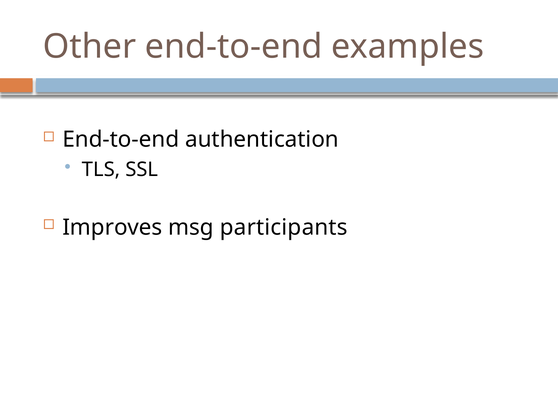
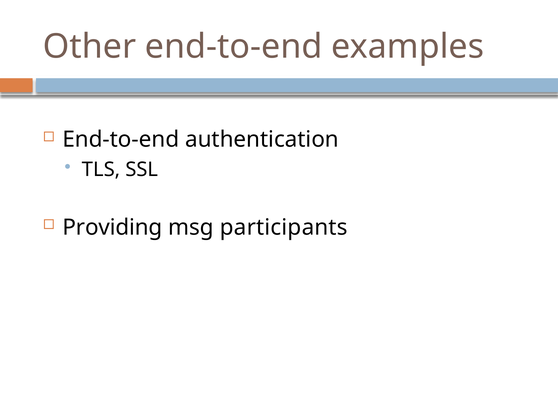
Improves: Improves -> Providing
